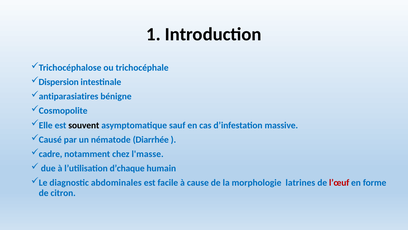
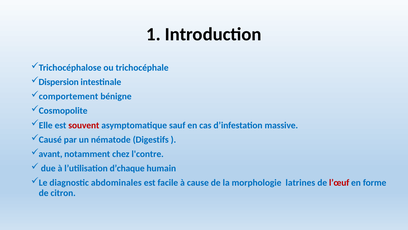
antiparasiatires: antiparasiatires -> comportement
souvent colour: black -> red
Diarrhée: Diarrhée -> Digestifs
cadre: cadre -> avant
l'masse: l'masse -> l'contre
